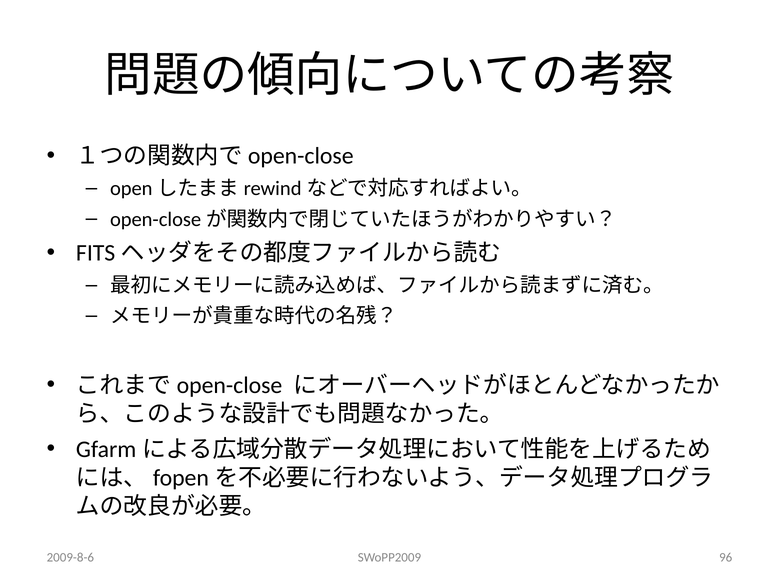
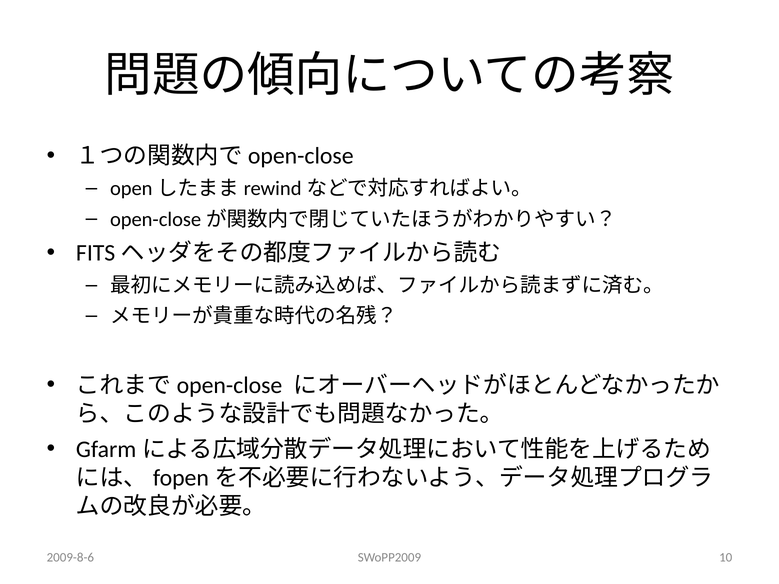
96: 96 -> 10
